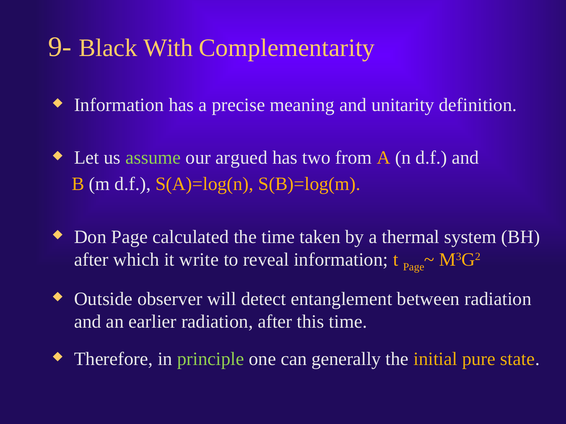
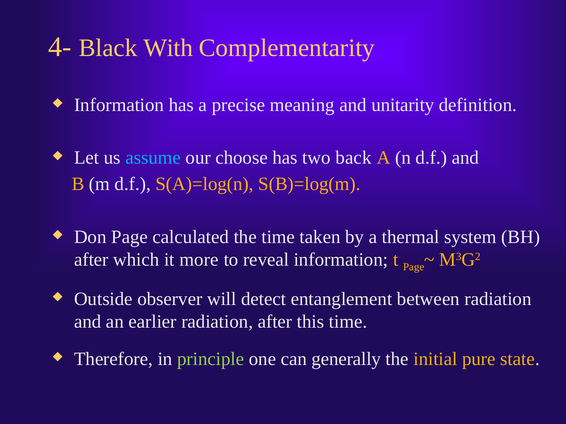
9-: 9- -> 4-
assume colour: light green -> light blue
argued: argued -> choose
from: from -> back
write: write -> more
